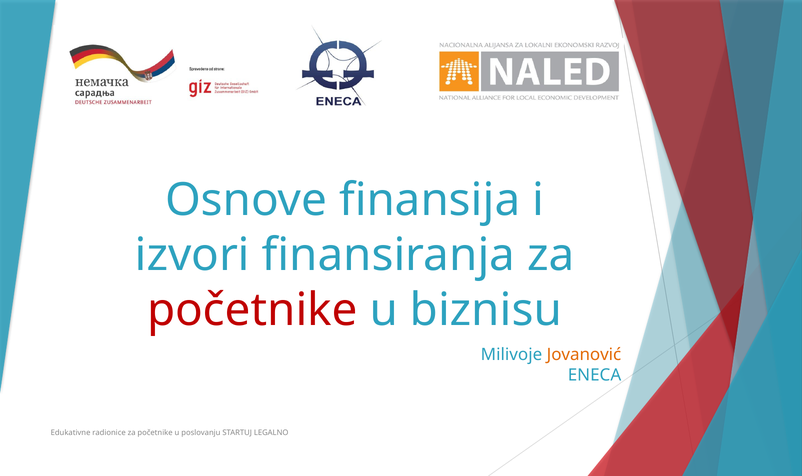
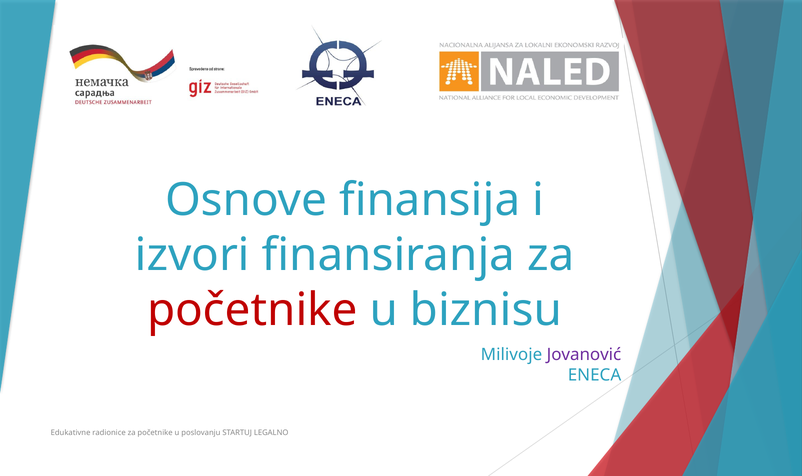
Jovanović colour: orange -> purple
